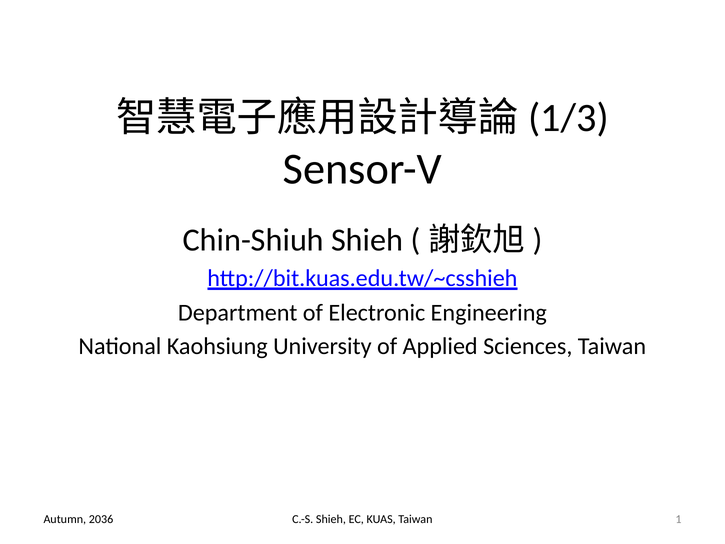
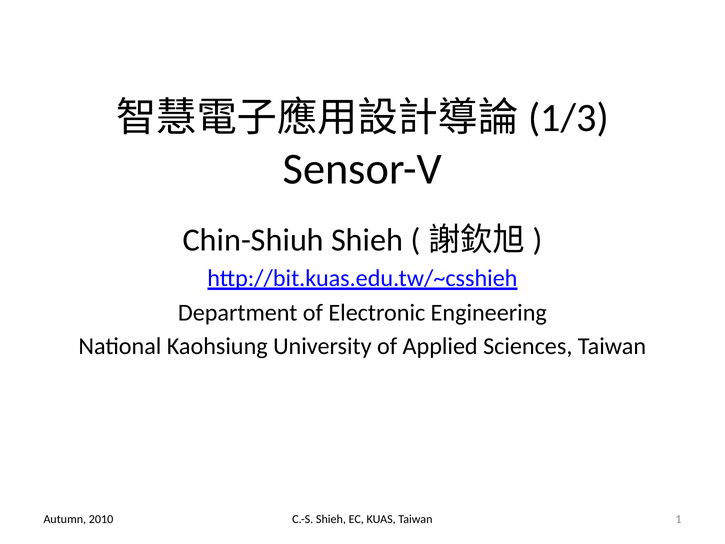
2036: 2036 -> 2010
